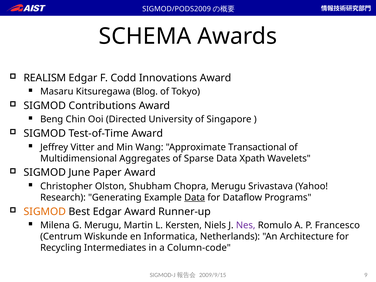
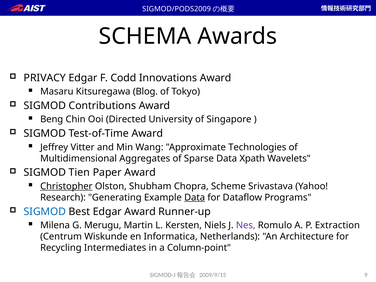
REALISM: REALISM -> PRIVACY
Transactional: Transactional -> Technologies
June: June -> Tien
Christopher underline: none -> present
Chopra Merugu: Merugu -> Scheme
SIGMOD at (45, 212) colour: orange -> blue
Francesco: Francesco -> Extraction
Column-code: Column-code -> Column-point
